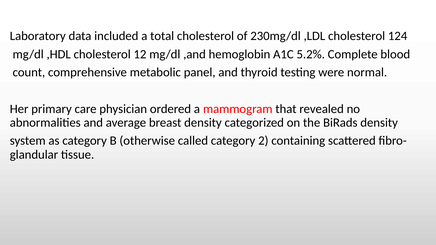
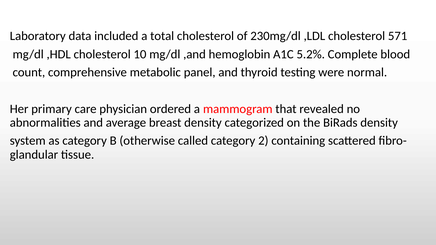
124: 124 -> 571
12: 12 -> 10
